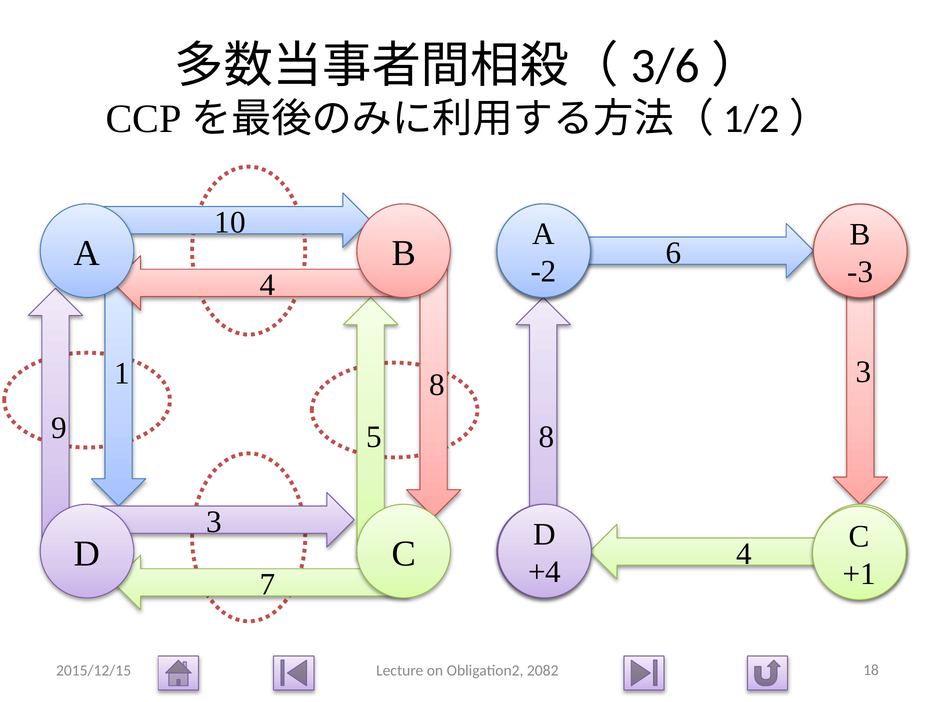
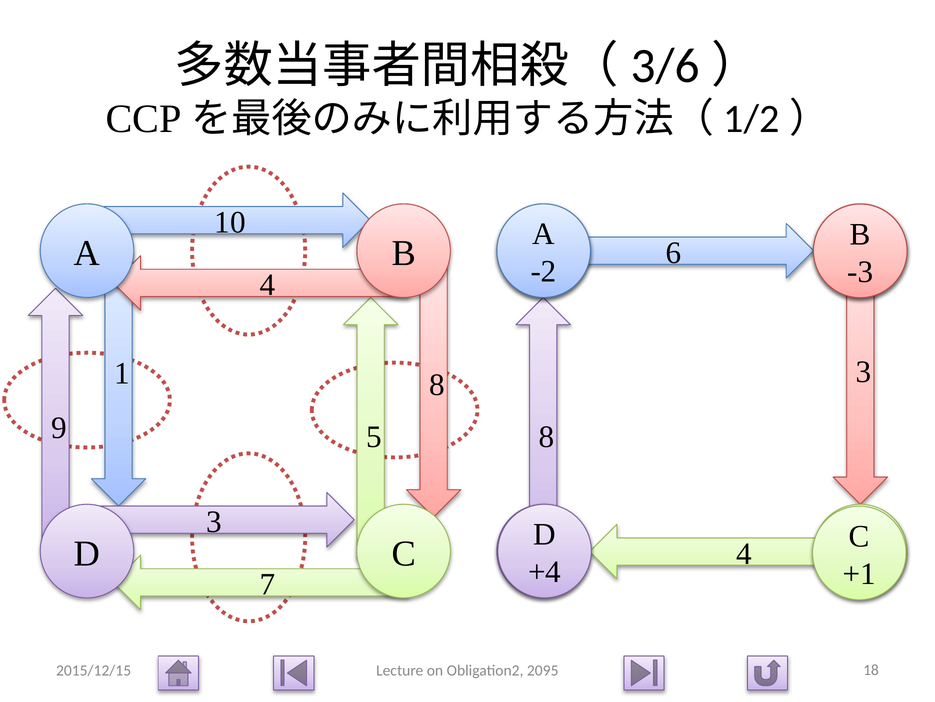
2082: 2082 -> 2095
